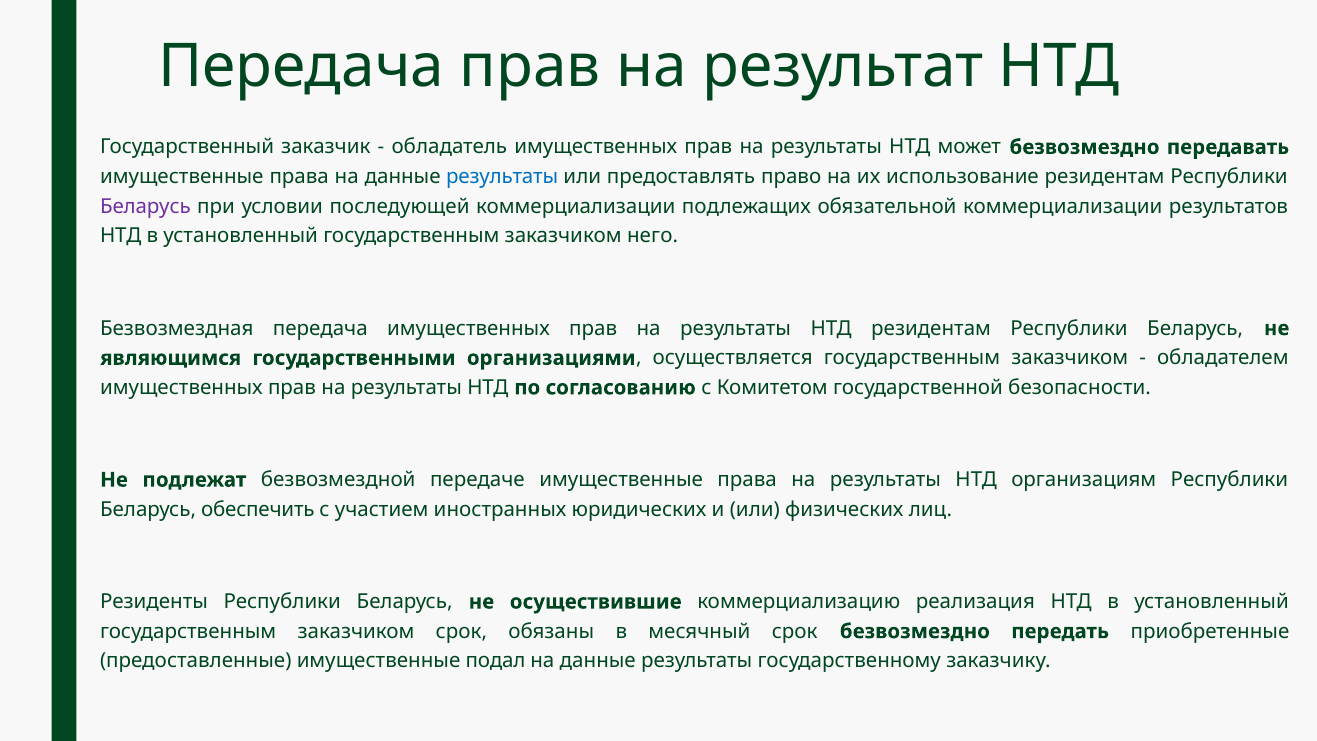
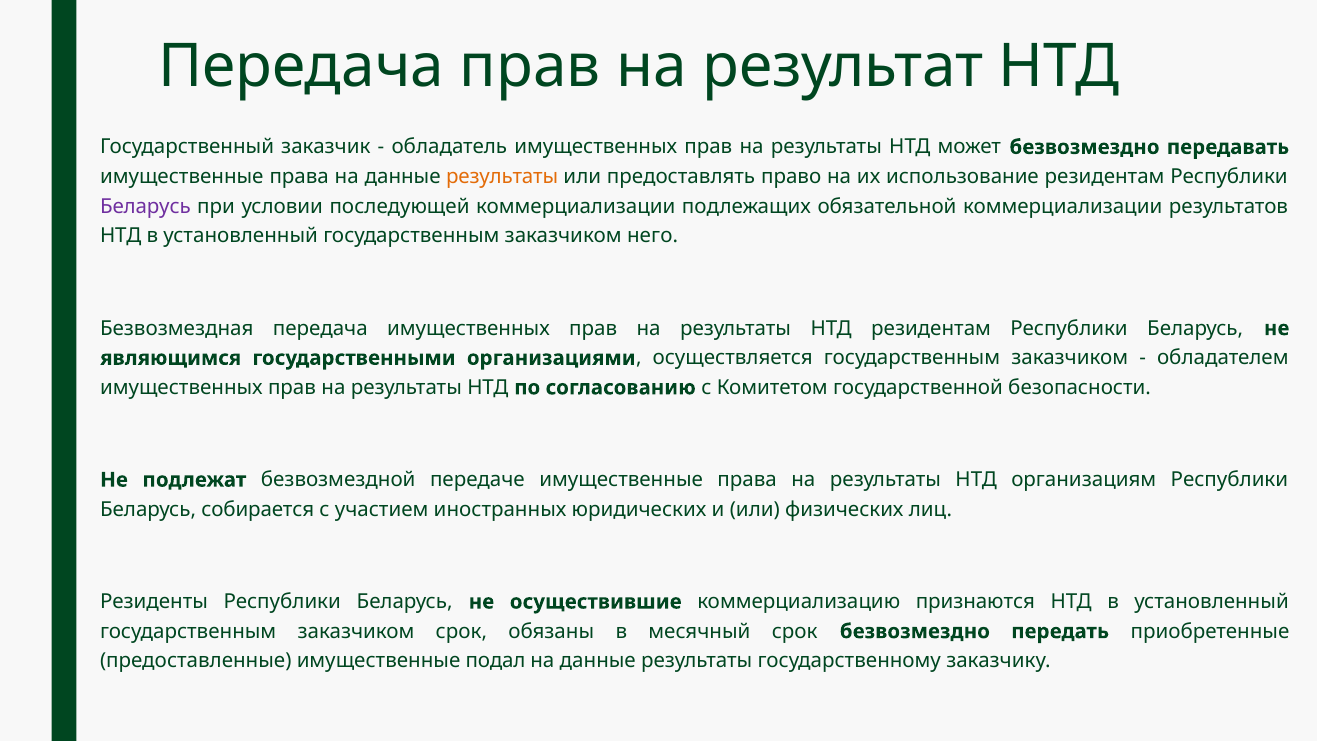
результаты at (502, 177) colour: blue -> orange
обеспечить: обеспечить -> собирается
реализация: реализация -> признаются
